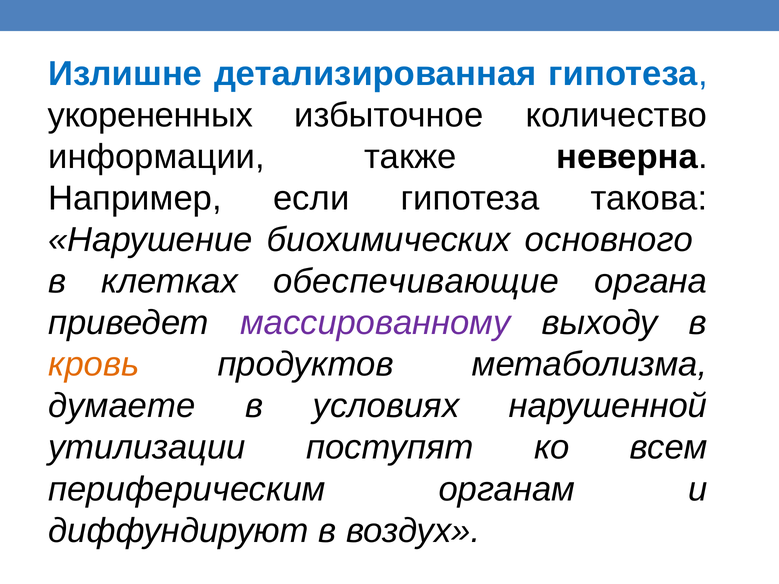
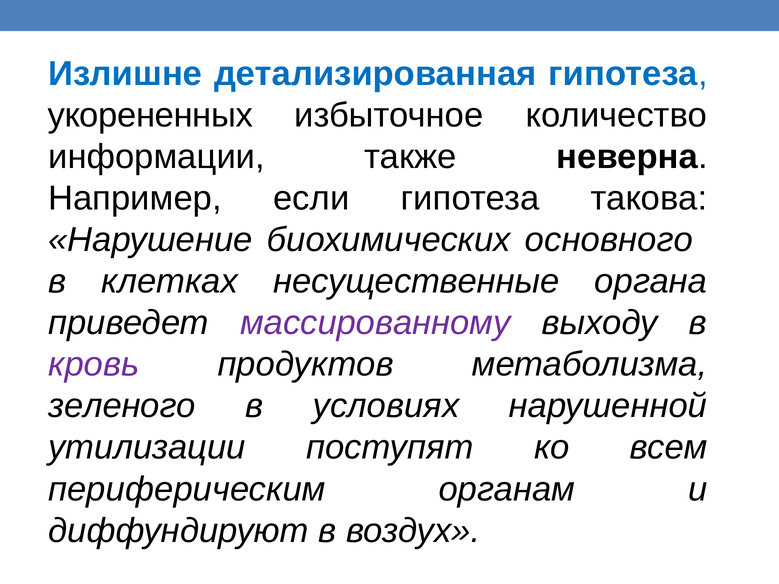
обеспечивающие: обеспечивающие -> несущественные
кровь colour: orange -> purple
думаете: думаете -> зеленого
